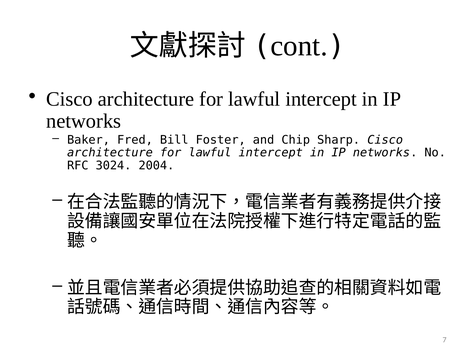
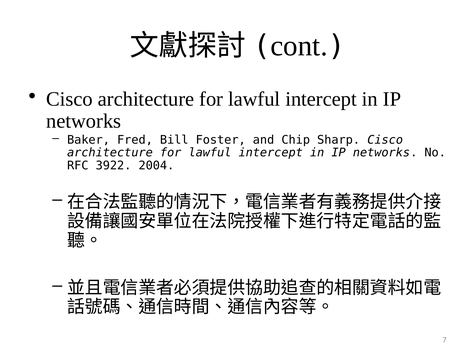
3024: 3024 -> 3922
